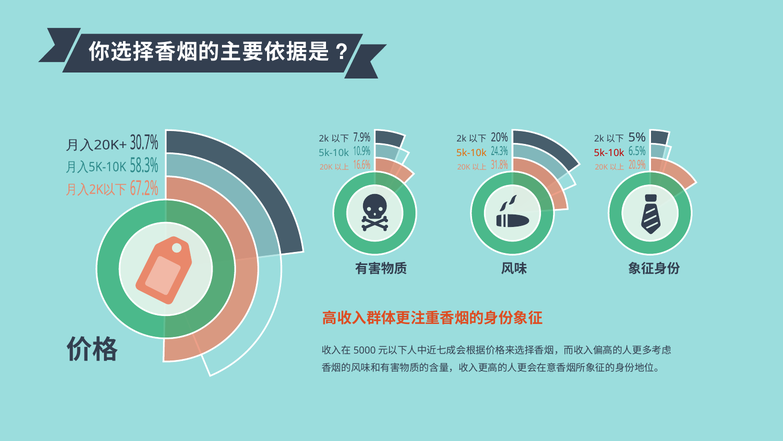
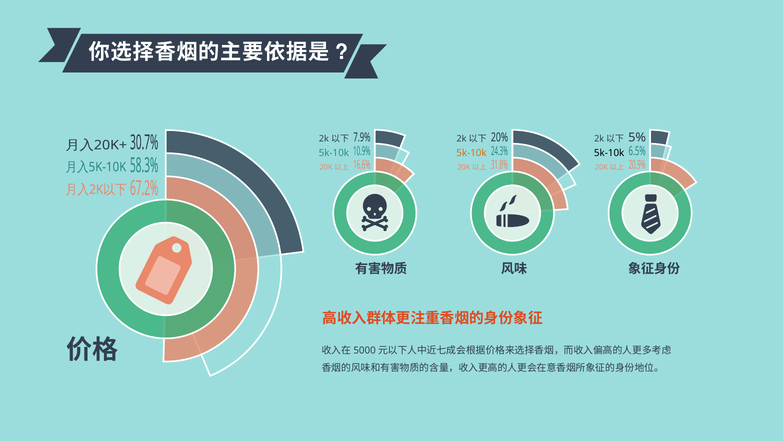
5k-10k at (609, 153) colour: red -> black
